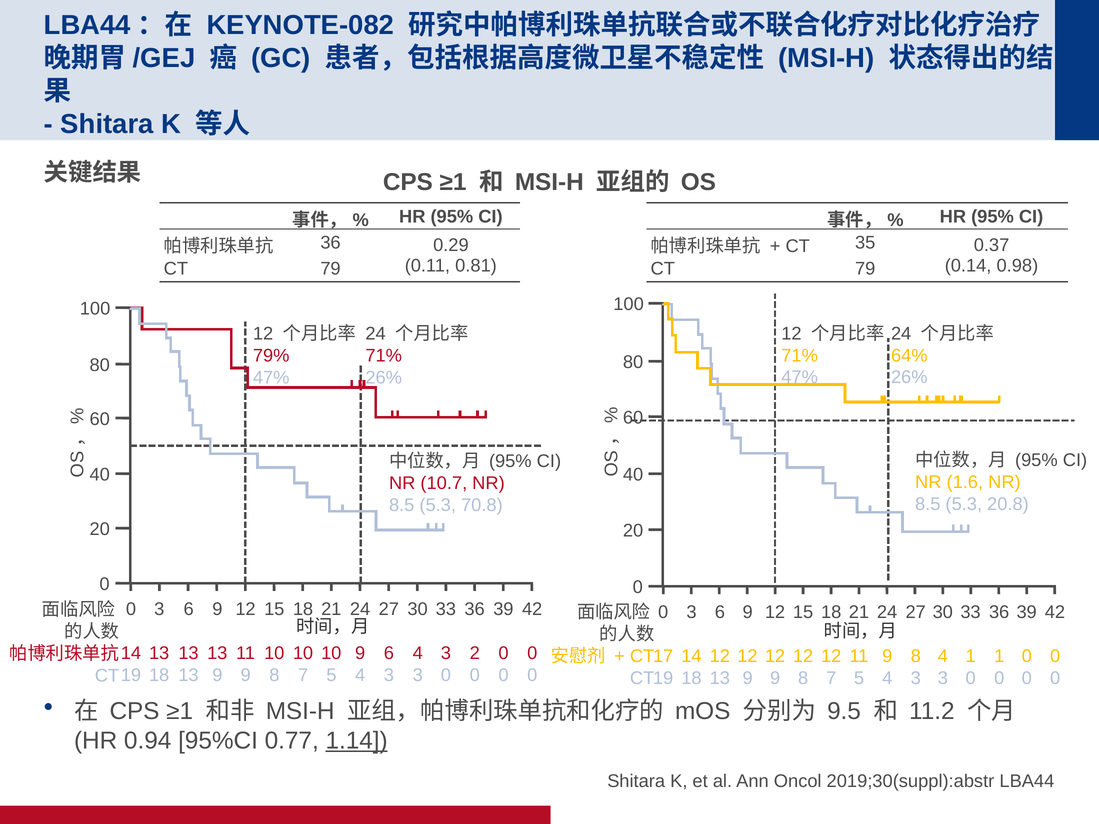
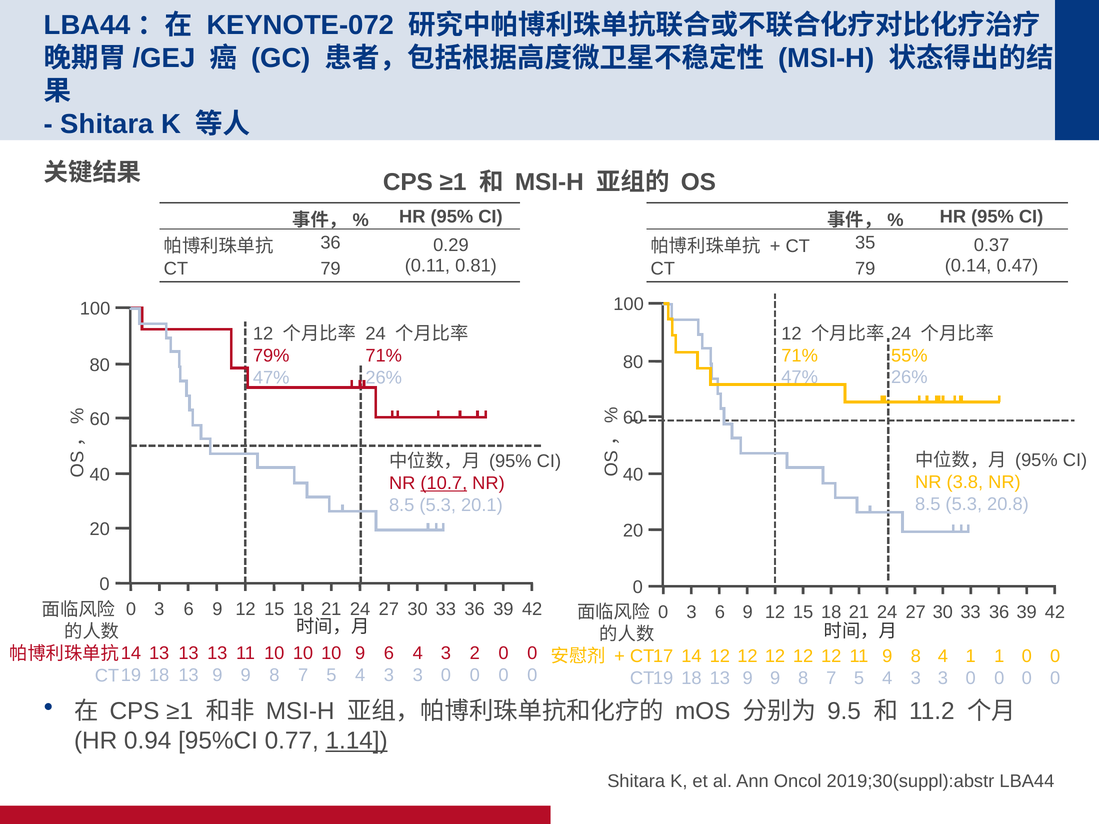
KEYNOTE-082: KEYNOTE-082 -> KEYNOTE-072
0.98: 0.98 -> 0.47
64%: 64% -> 55%
1.6: 1.6 -> 3.8
10.7 underline: none -> present
70.8: 70.8 -> 20.1
